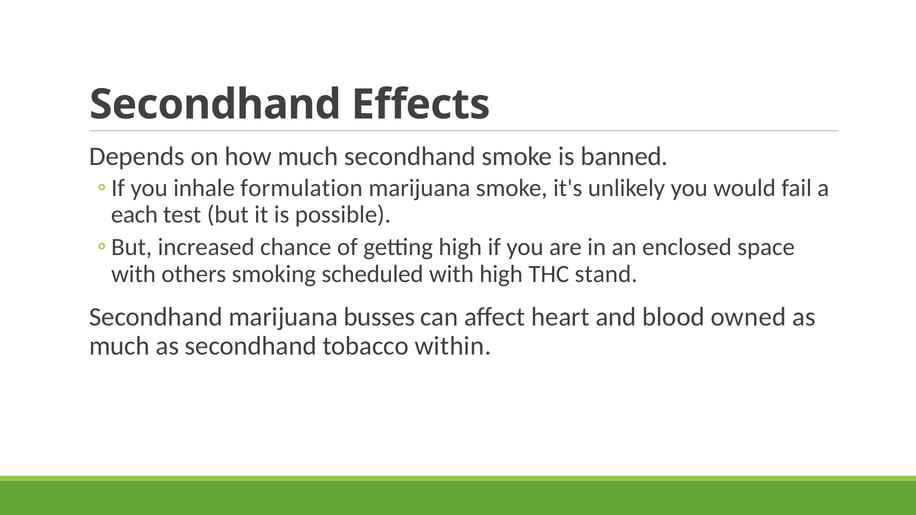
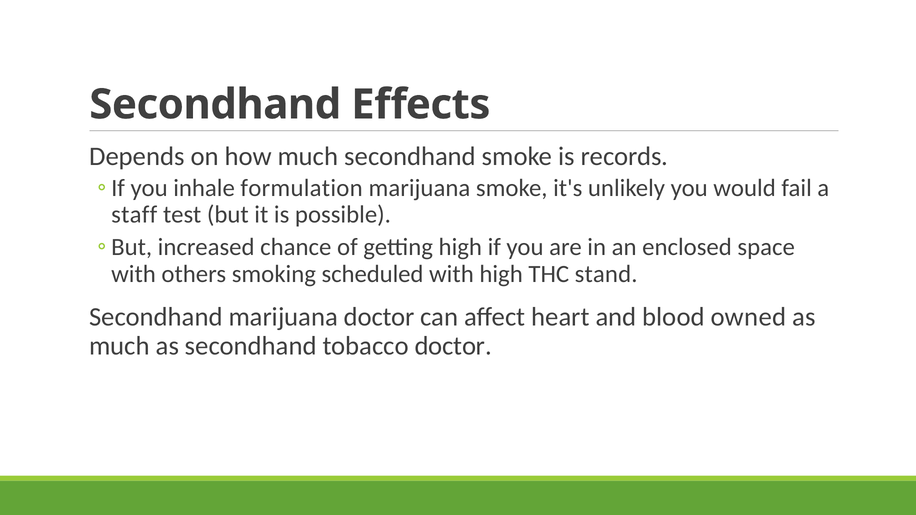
banned: banned -> records
each: each -> staff
marijuana busses: busses -> doctor
tobacco within: within -> doctor
